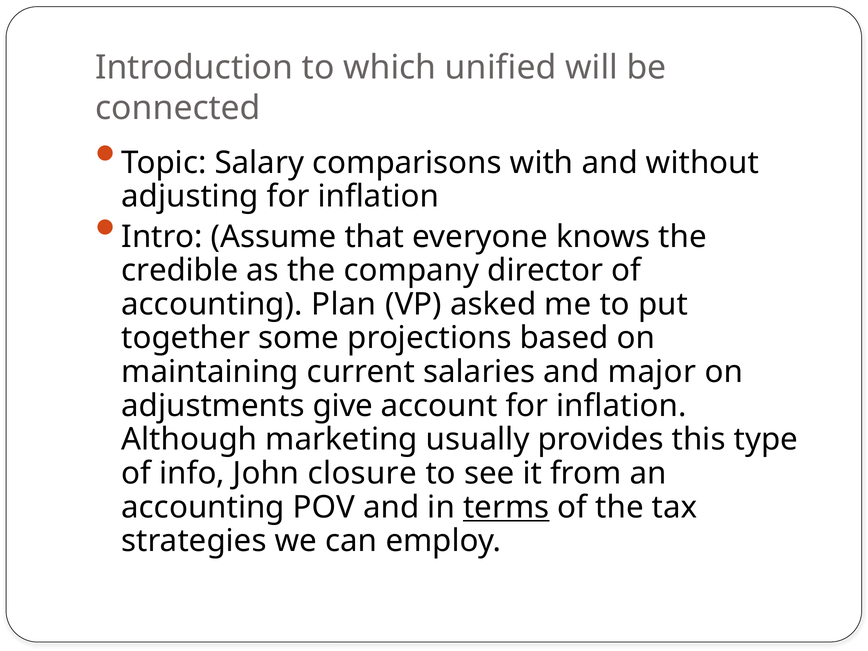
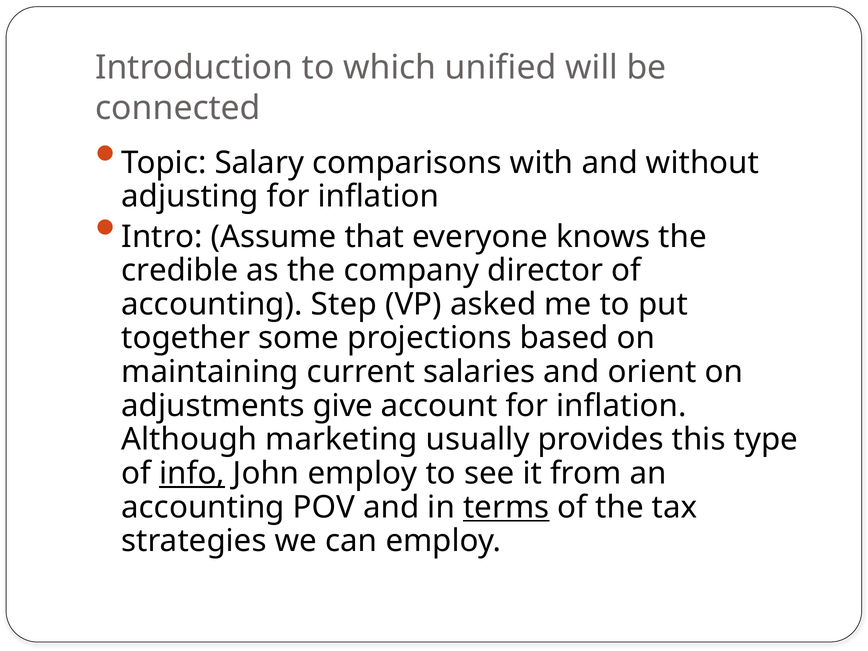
Plan: Plan -> Step
major: major -> orient
info underline: none -> present
John closure: closure -> employ
